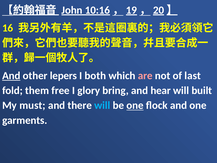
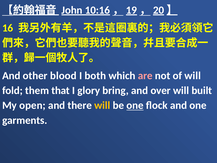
And at (11, 76) underline: present -> none
lepers: lepers -> blood
of last: last -> will
free: free -> that
hear: hear -> over
must: must -> open
will at (102, 105) colour: light blue -> yellow
